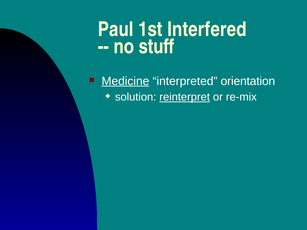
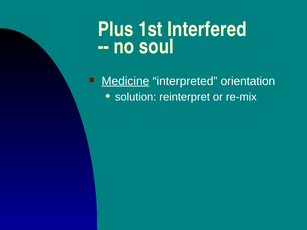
Paul: Paul -> Plus
stuff: stuff -> soul
reinterpret underline: present -> none
